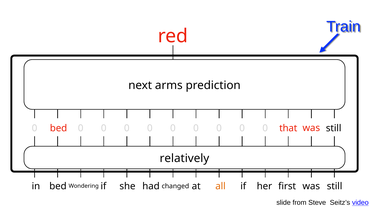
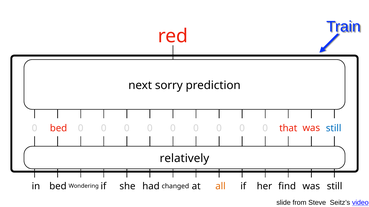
arms: arms -> sorry
still at (334, 129) colour: black -> blue
first: first -> find
